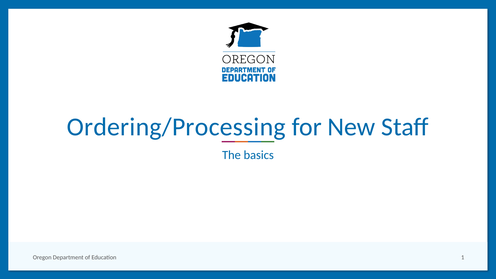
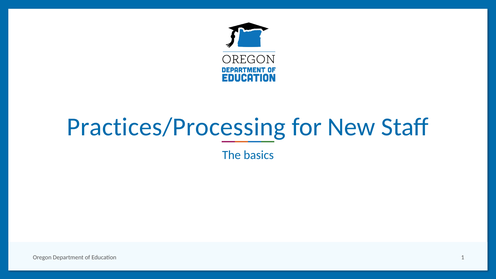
Ordering/Processing: Ordering/Processing -> Practices/Processing
